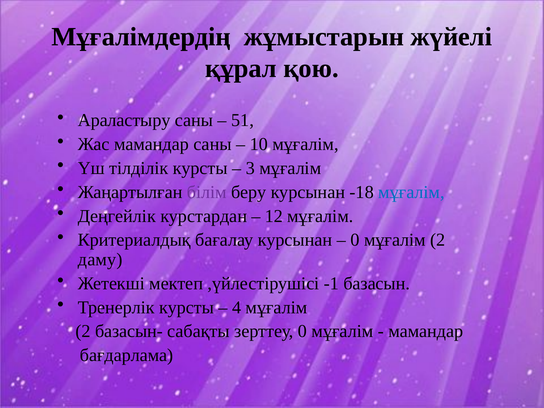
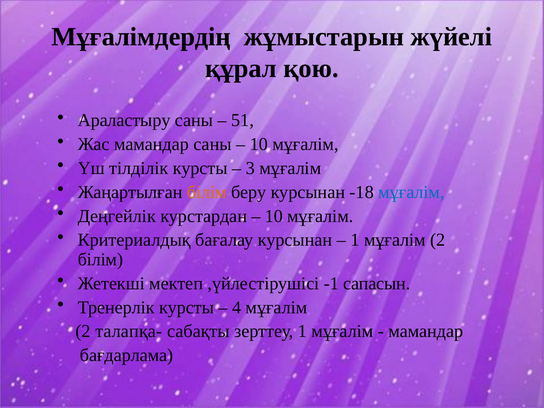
білім at (207, 192) colour: purple -> orange
12 at (274, 216): 12 -> 10
0 at (355, 240): 0 -> 1
даму at (100, 260): даму -> білім
базасын: базасын -> сапасын
базасын-: базасын- -> талапқа-
зерттеу 0: 0 -> 1
